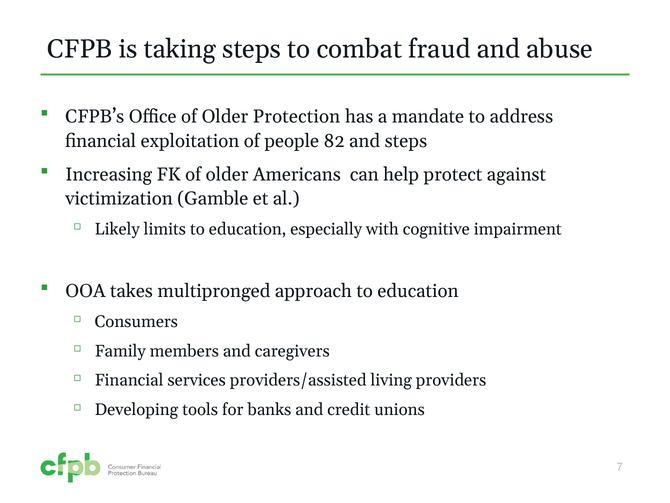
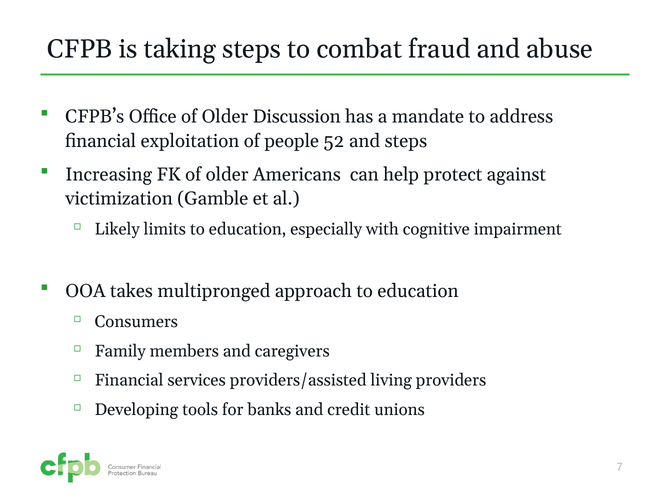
Protection: Protection -> Discussion
82: 82 -> 52
